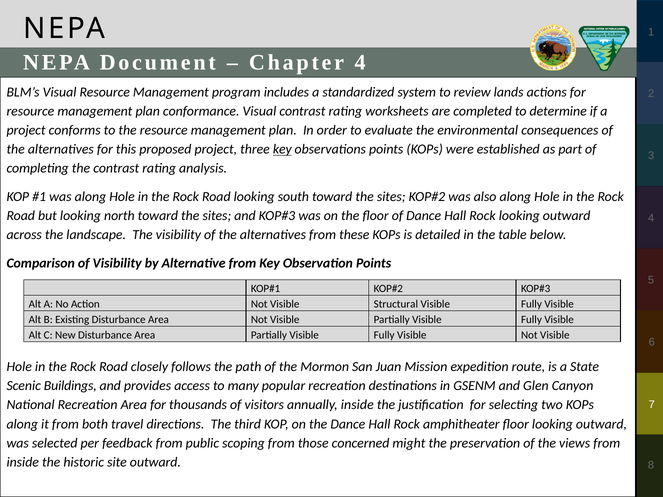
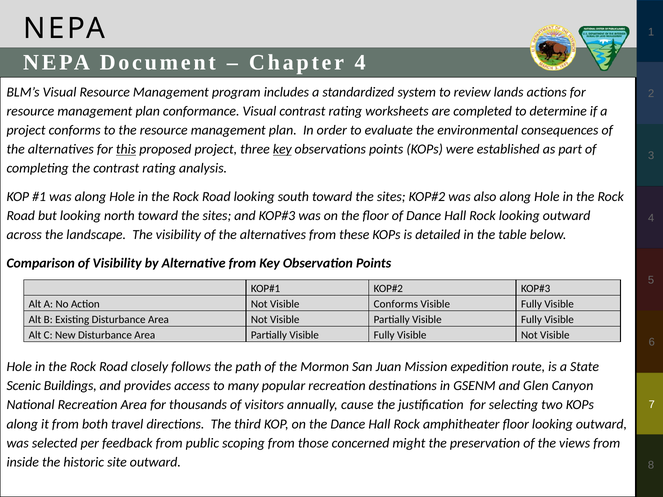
this underline: none -> present
Visible Structural: Structural -> Conforms
annually inside: inside -> cause
